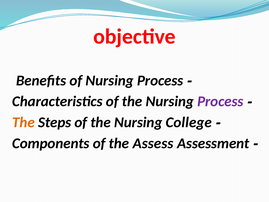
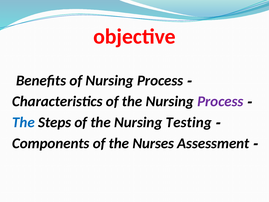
The at (23, 122) colour: orange -> blue
College: College -> Testing
Assess: Assess -> Nurses
